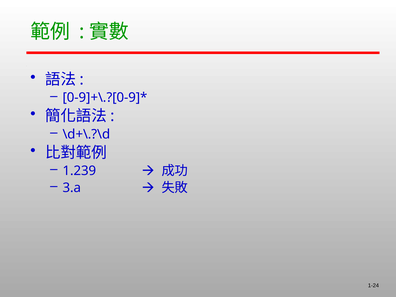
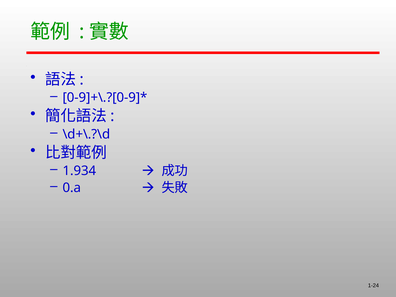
1.239: 1.239 -> 1.934
3.a: 3.a -> 0.a
